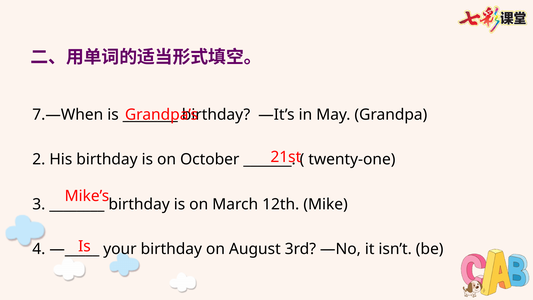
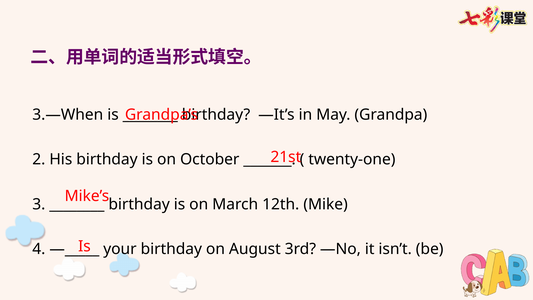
7.—When: 7.—When -> 3.—When
